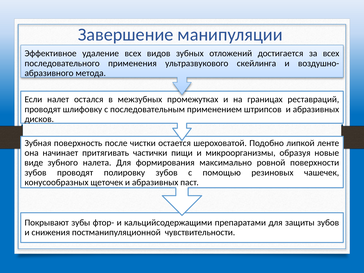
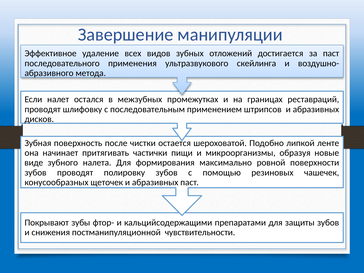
за всех: всех -> паст
